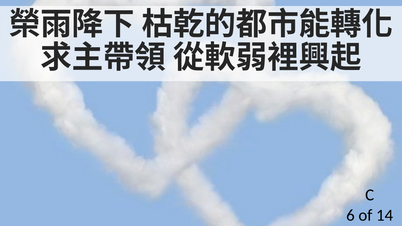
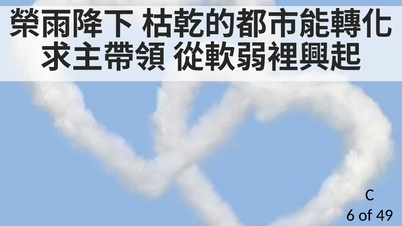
14: 14 -> 49
